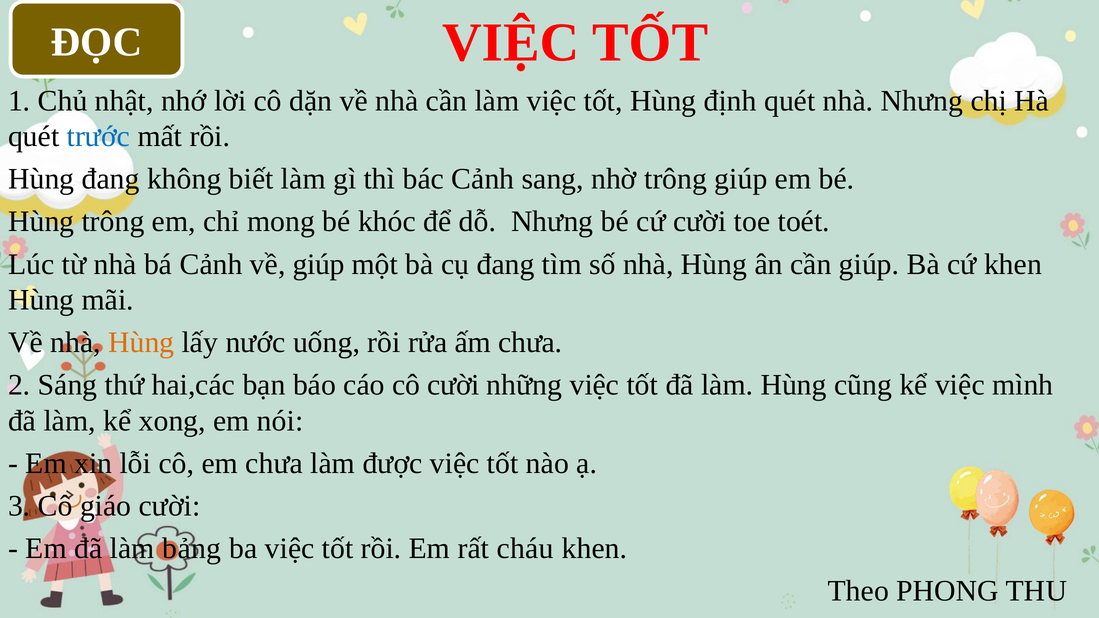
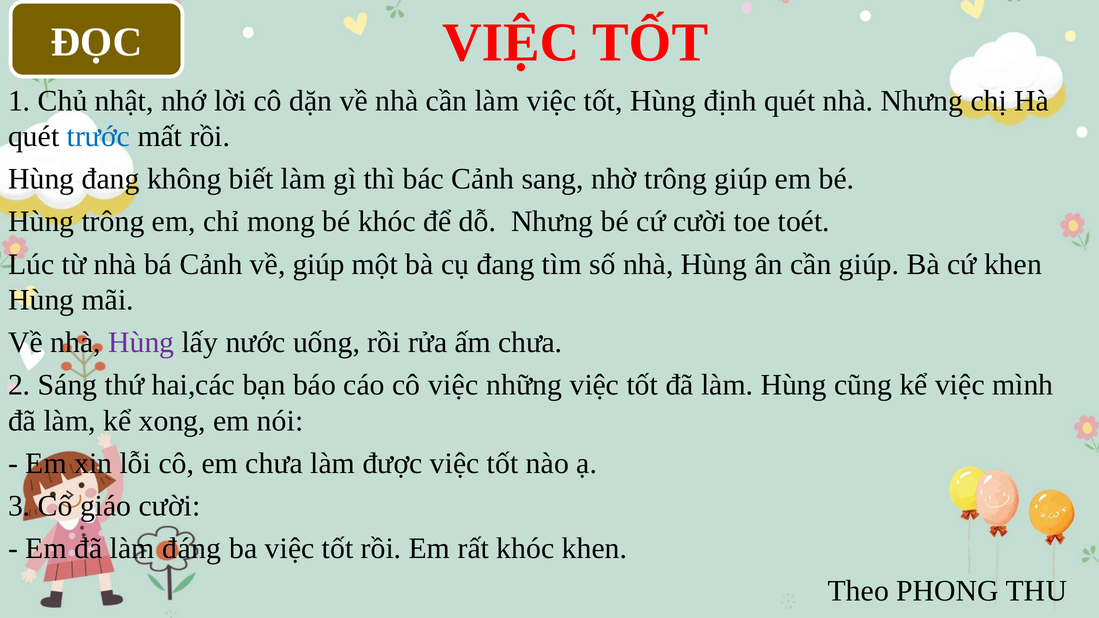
Hùng at (141, 343) colour: orange -> purple
cô cười: cười -> việc
bảng: bảng -> đáng
rất cháu: cháu -> khóc
